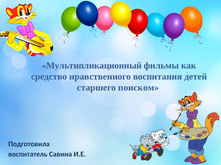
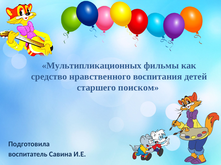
Мультипликационный: Мультипликационный -> Мультипликационных
